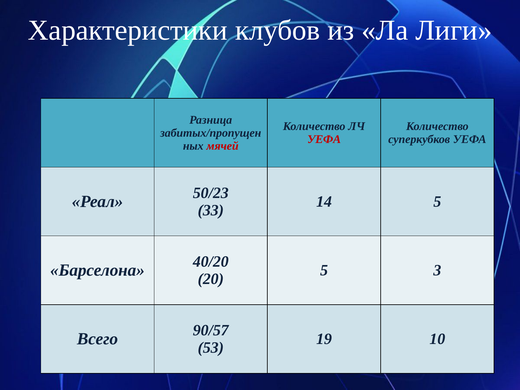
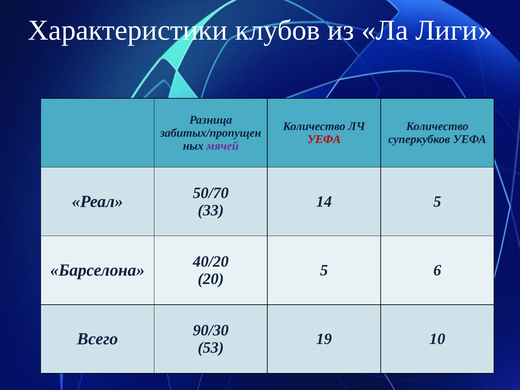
мячей colour: red -> purple
50/23: 50/23 -> 50/70
3: 3 -> 6
90/57: 90/57 -> 90/30
